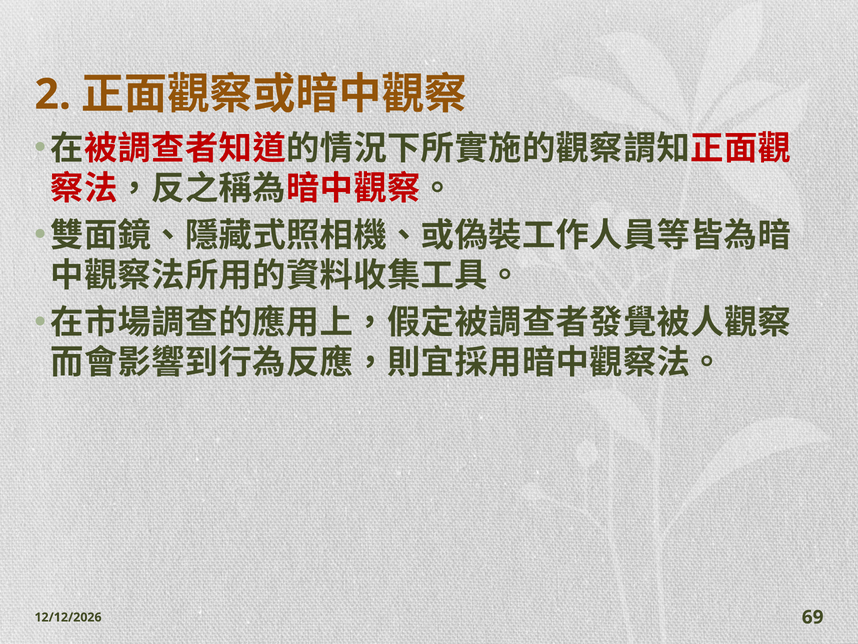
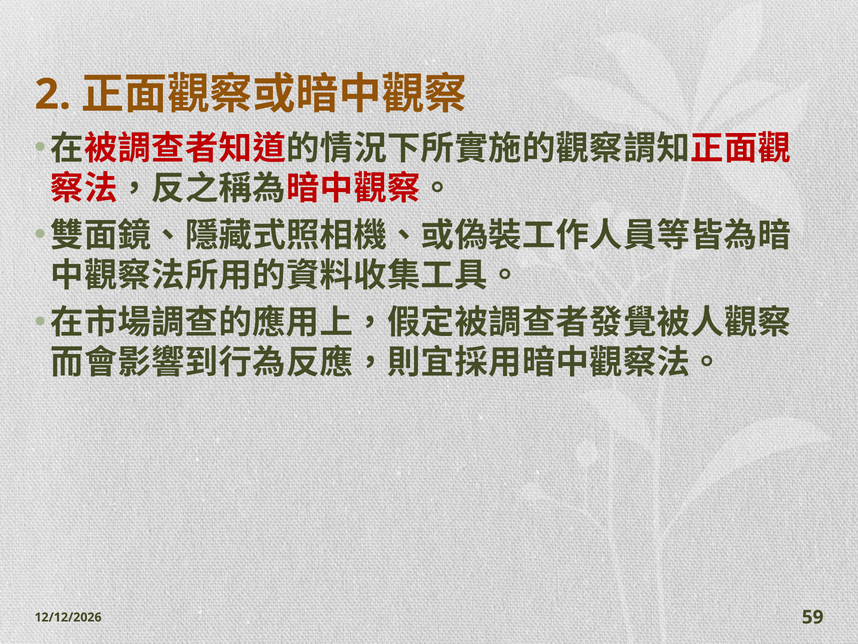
69: 69 -> 59
